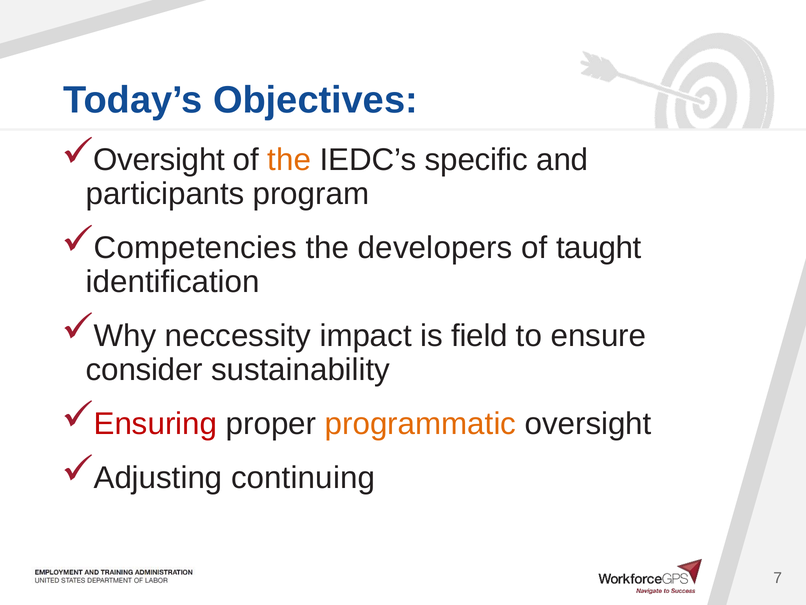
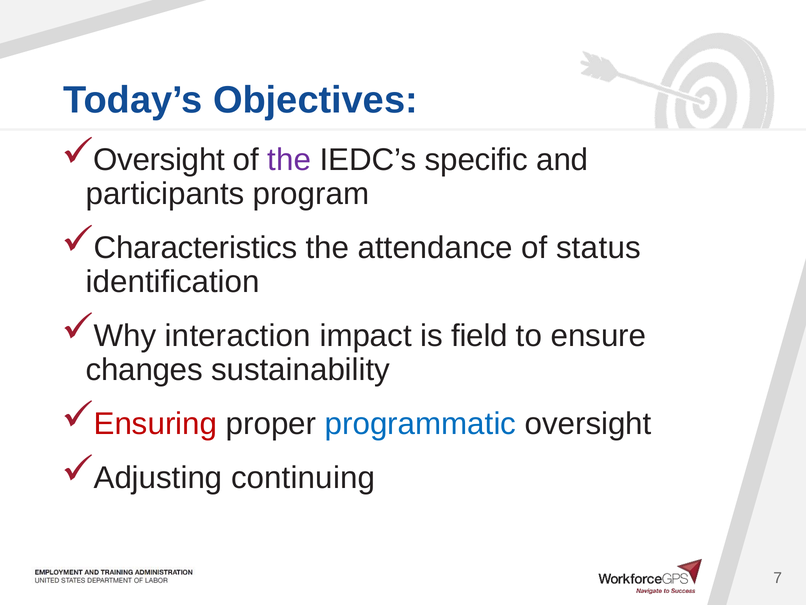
the at (289, 160) colour: orange -> purple
Competencies: Competencies -> Characteristics
developers: developers -> attendance
taught: taught -> status
neccessity: neccessity -> interaction
consider: consider -> changes
programmatic colour: orange -> blue
